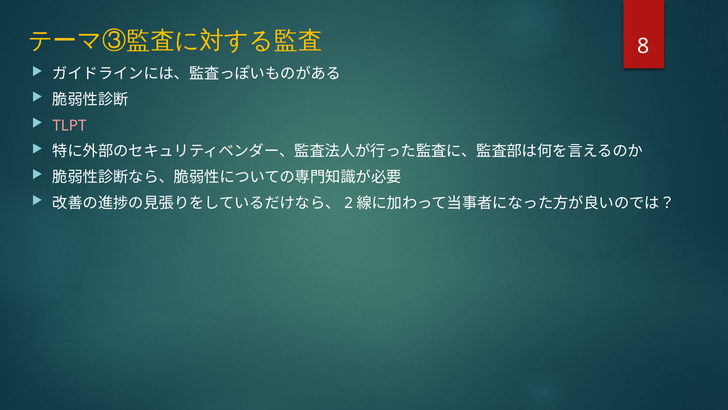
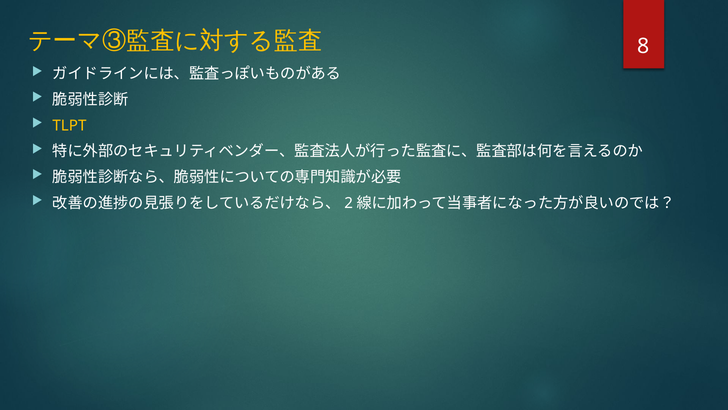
TLPT colour: pink -> yellow
